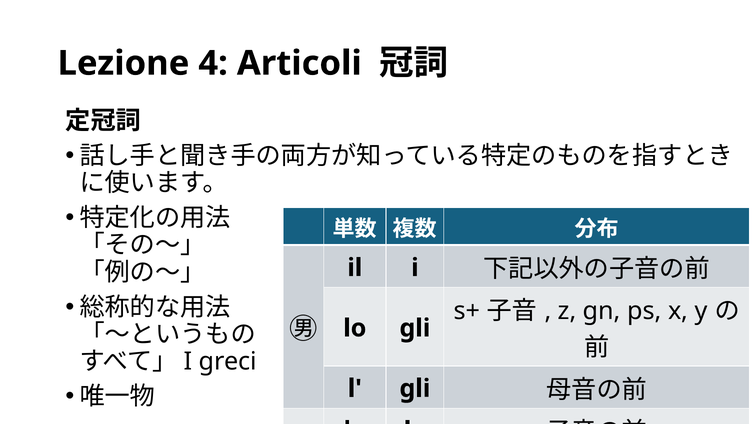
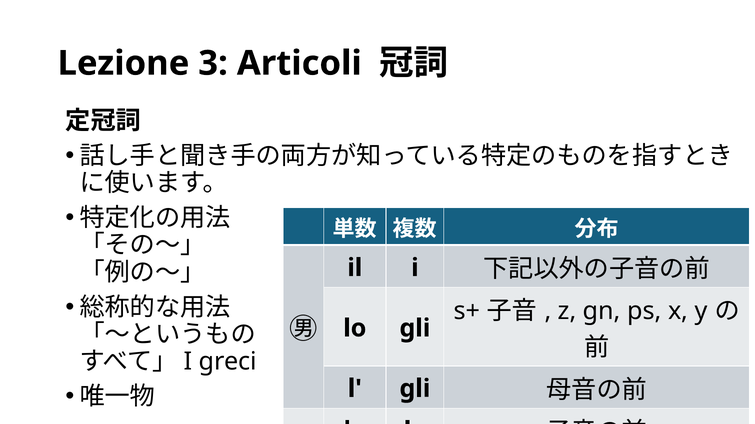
4: 4 -> 3
